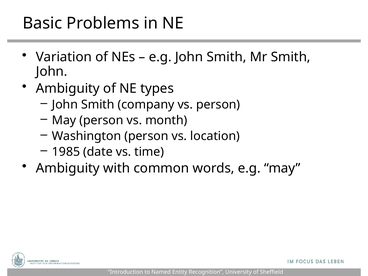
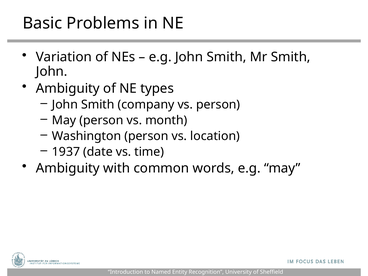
1985: 1985 -> 1937
